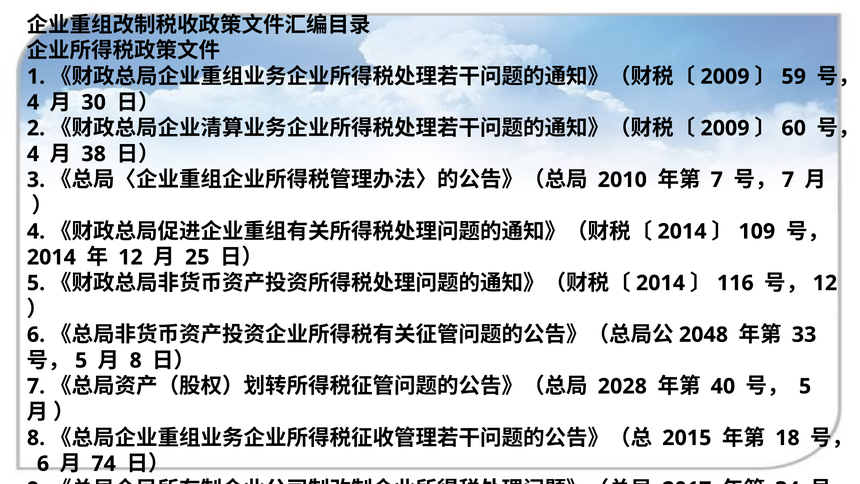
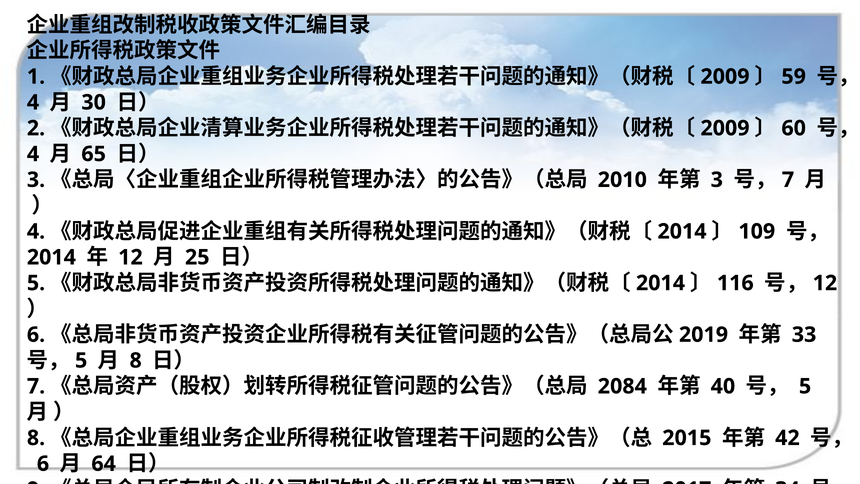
38: 38 -> 65
7 at (717, 180): 7 -> 3
2048: 2048 -> 2019
2028: 2028 -> 2084
18: 18 -> 42
74: 74 -> 64
